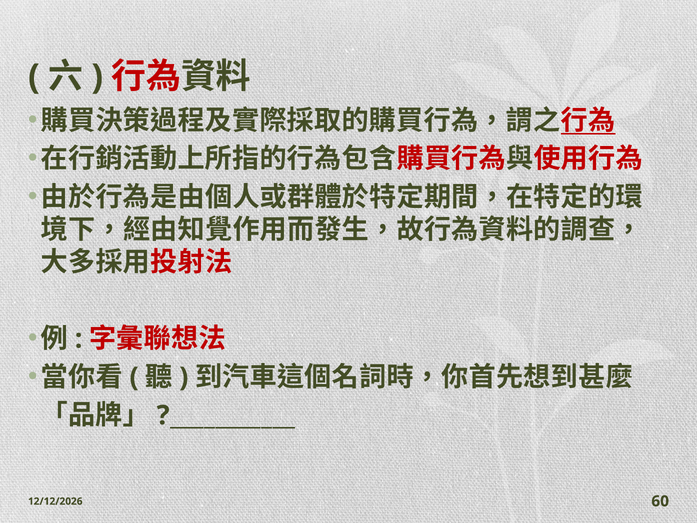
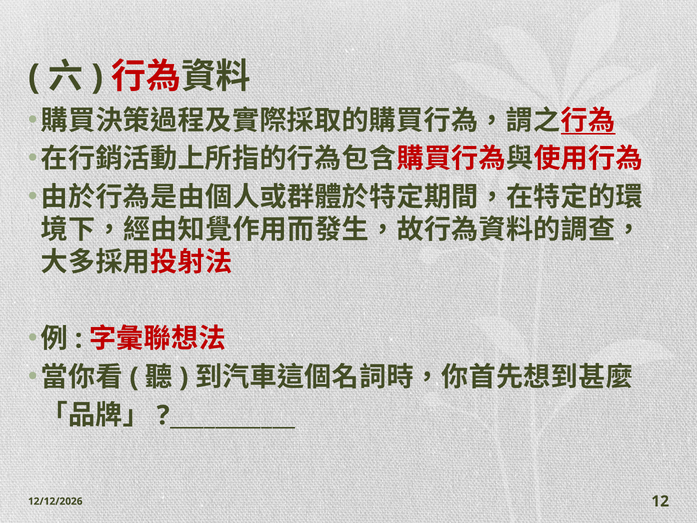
60: 60 -> 12
